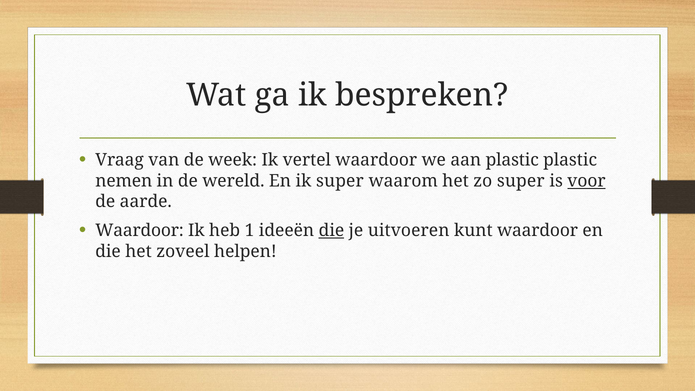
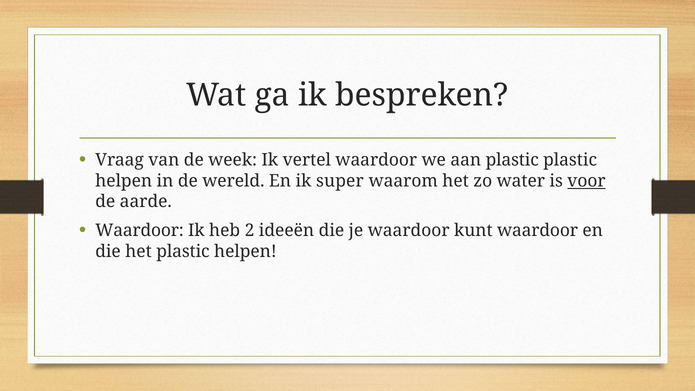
nemen at (124, 181): nemen -> helpen
zo super: super -> water
1: 1 -> 2
die at (331, 230) underline: present -> none
je uitvoeren: uitvoeren -> waardoor
het zoveel: zoveel -> plastic
